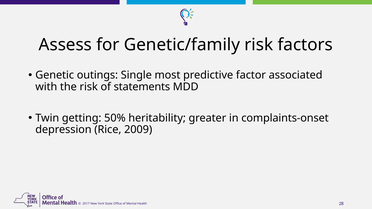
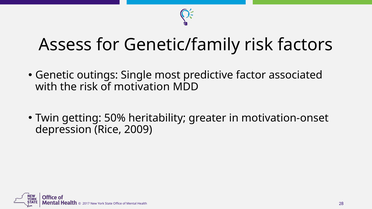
statements: statements -> motivation
complaints-onset: complaints-onset -> motivation-onset
